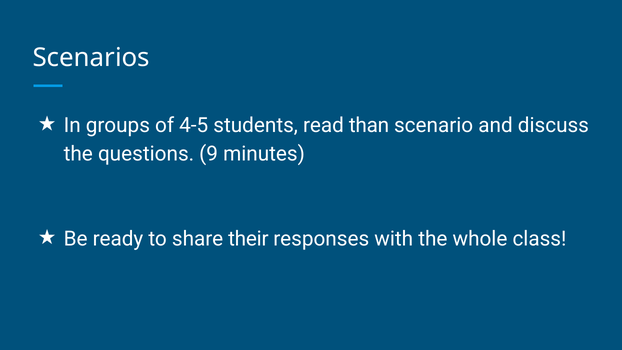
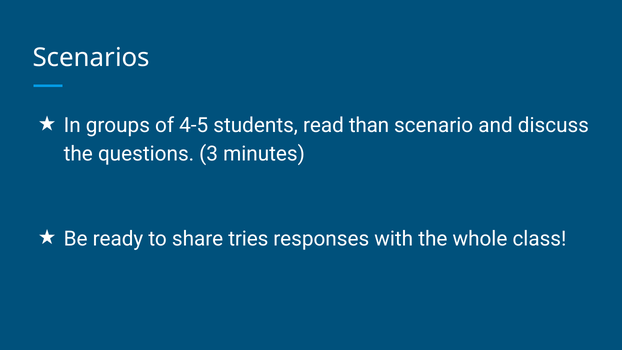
9: 9 -> 3
their: their -> tries
